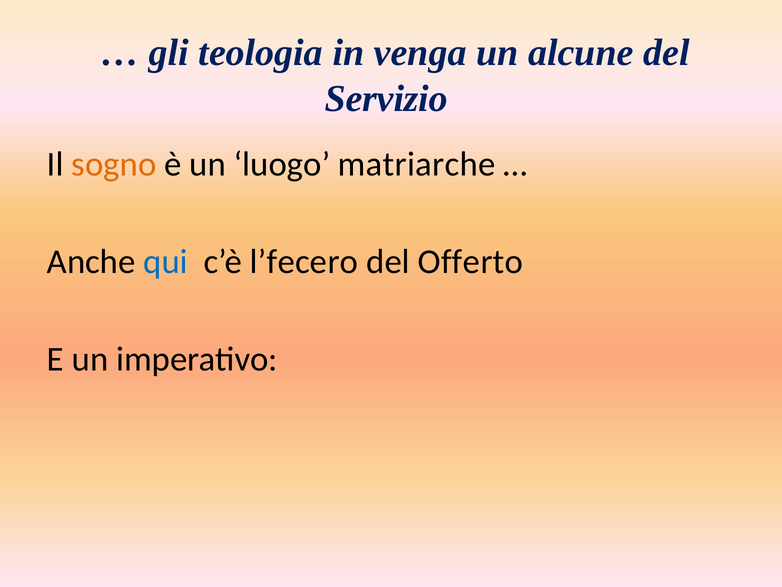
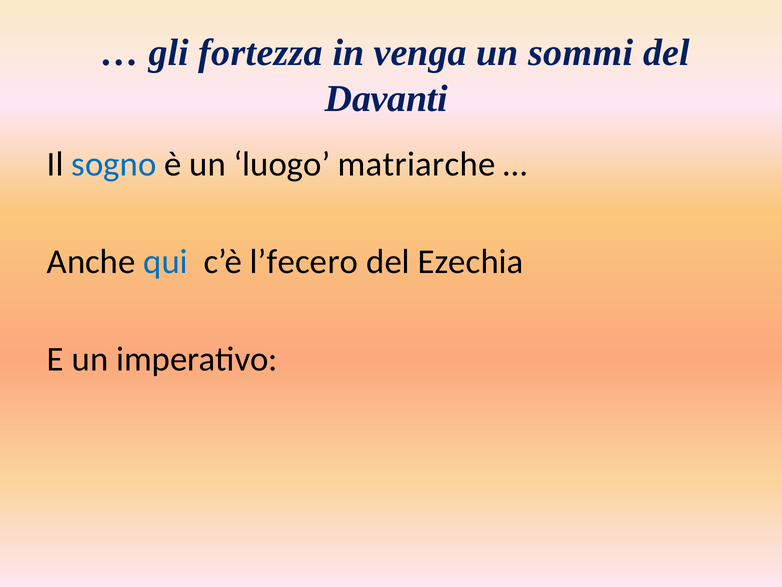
teologia: teologia -> fortezza
alcune: alcune -> sommi
Servizio: Servizio -> Davanti
sogno colour: orange -> blue
Offerto: Offerto -> Ezechia
